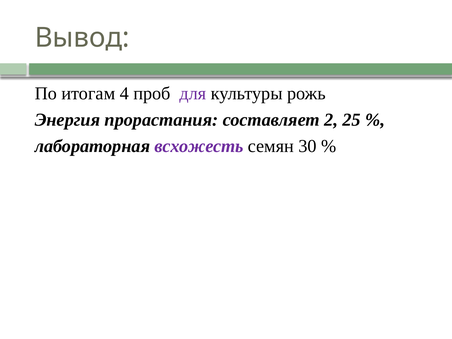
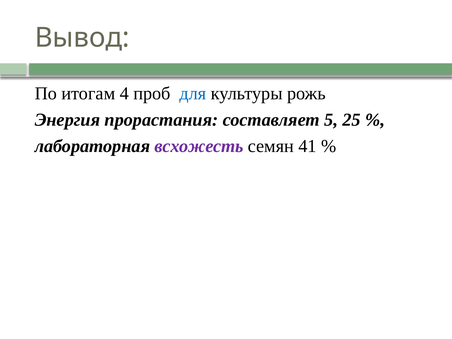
для colour: purple -> blue
2: 2 -> 5
30: 30 -> 41
